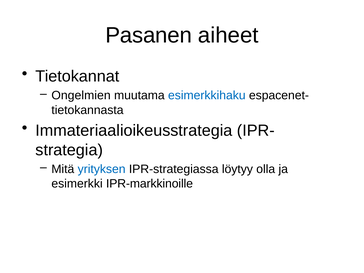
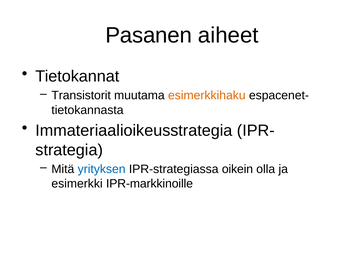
Ongelmien: Ongelmien -> Transistorit
esimerkkihaku colour: blue -> orange
löytyy: löytyy -> oikein
